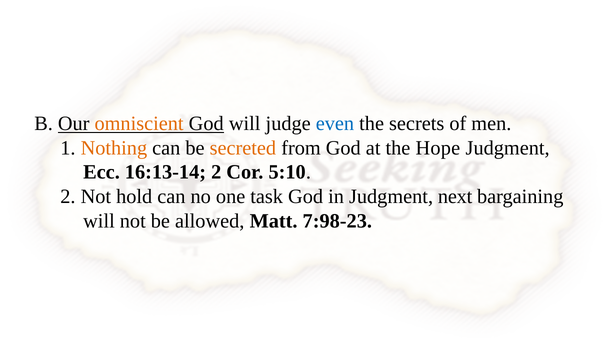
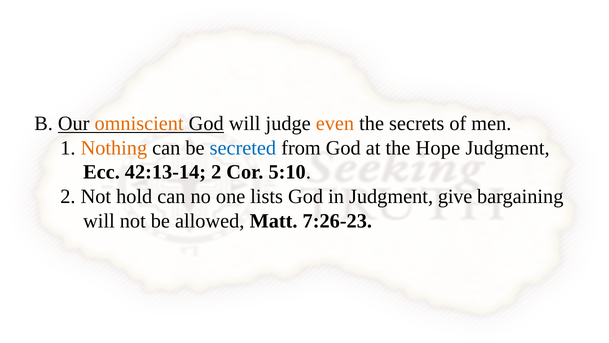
even colour: blue -> orange
secreted colour: orange -> blue
16:13-14: 16:13-14 -> 42:13-14
task: task -> lists
next: next -> give
7:98-23: 7:98-23 -> 7:26-23
